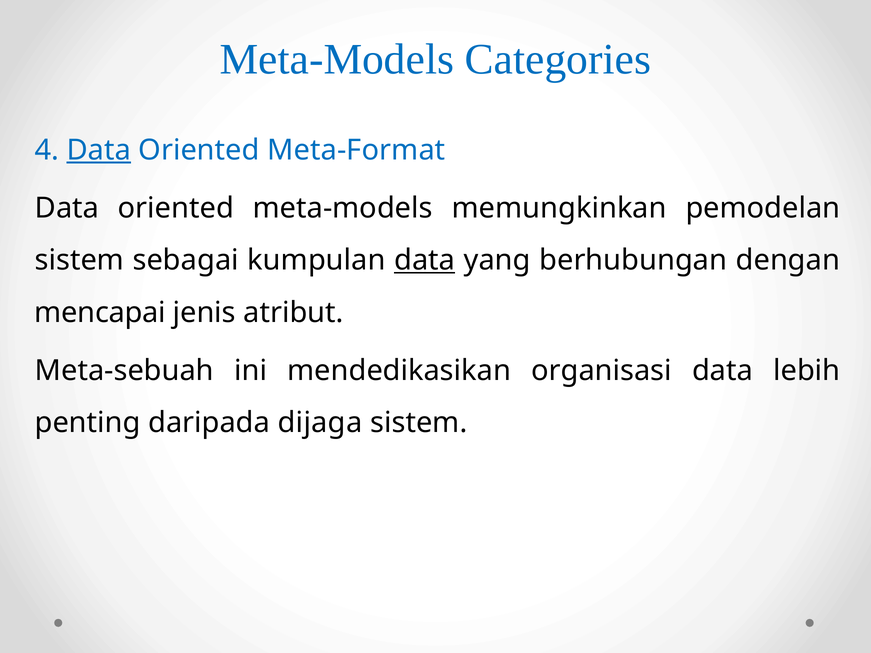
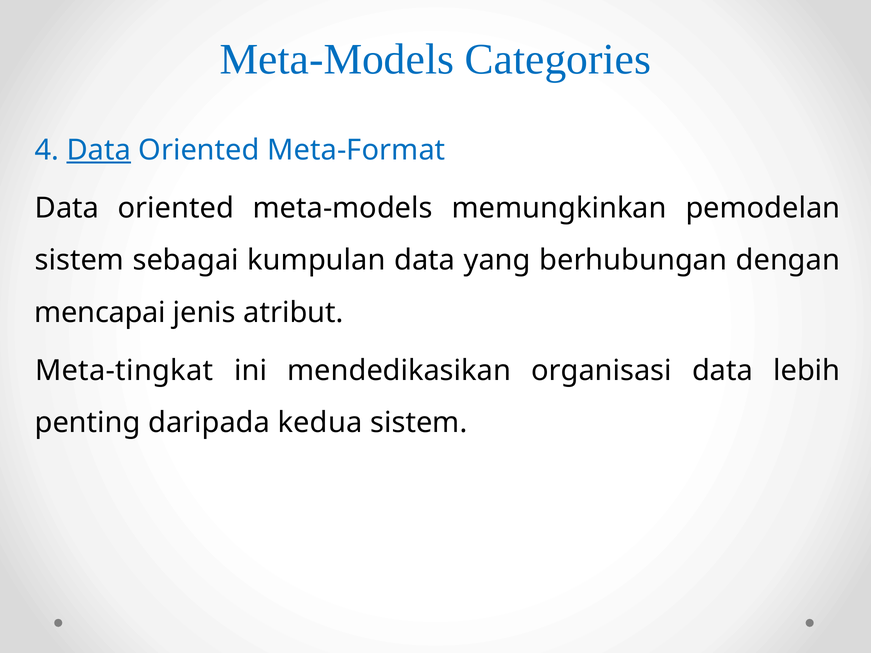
data at (425, 260) underline: present -> none
Meta-sebuah: Meta-sebuah -> Meta-tingkat
dijaga: dijaga -> kedua
